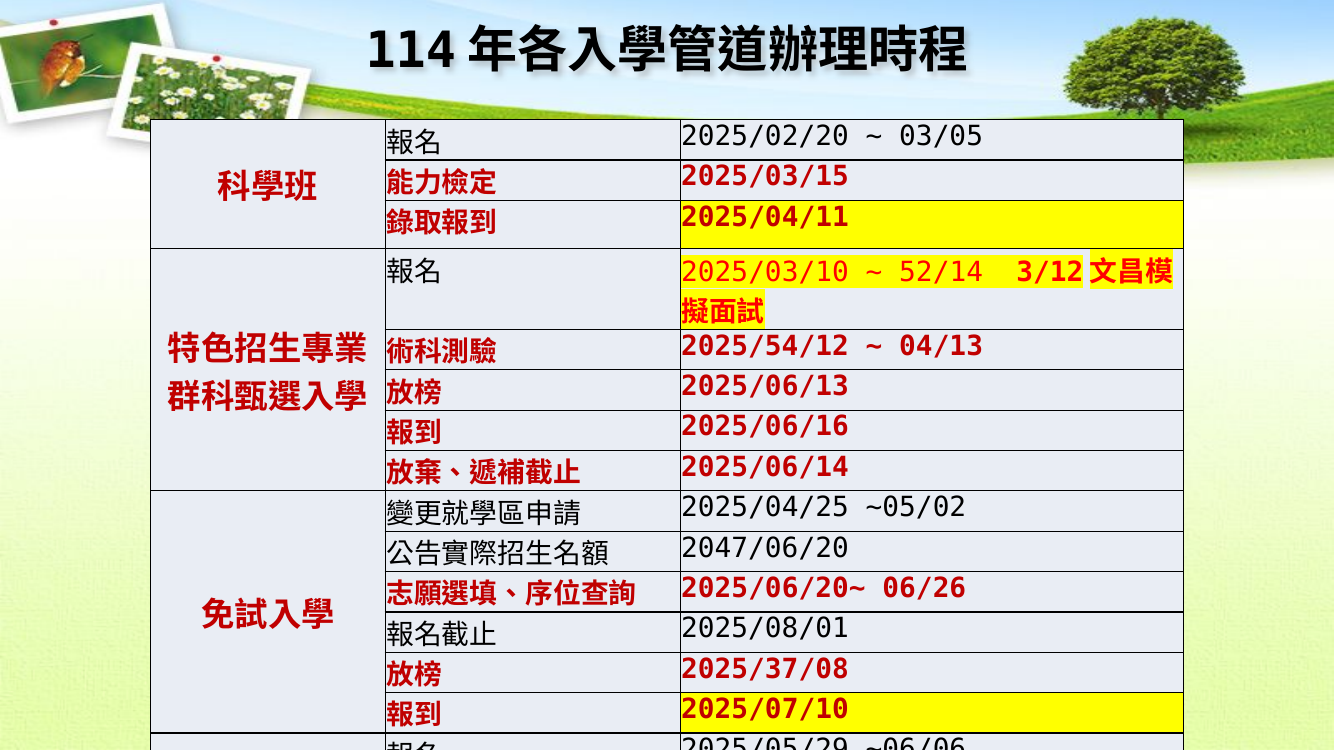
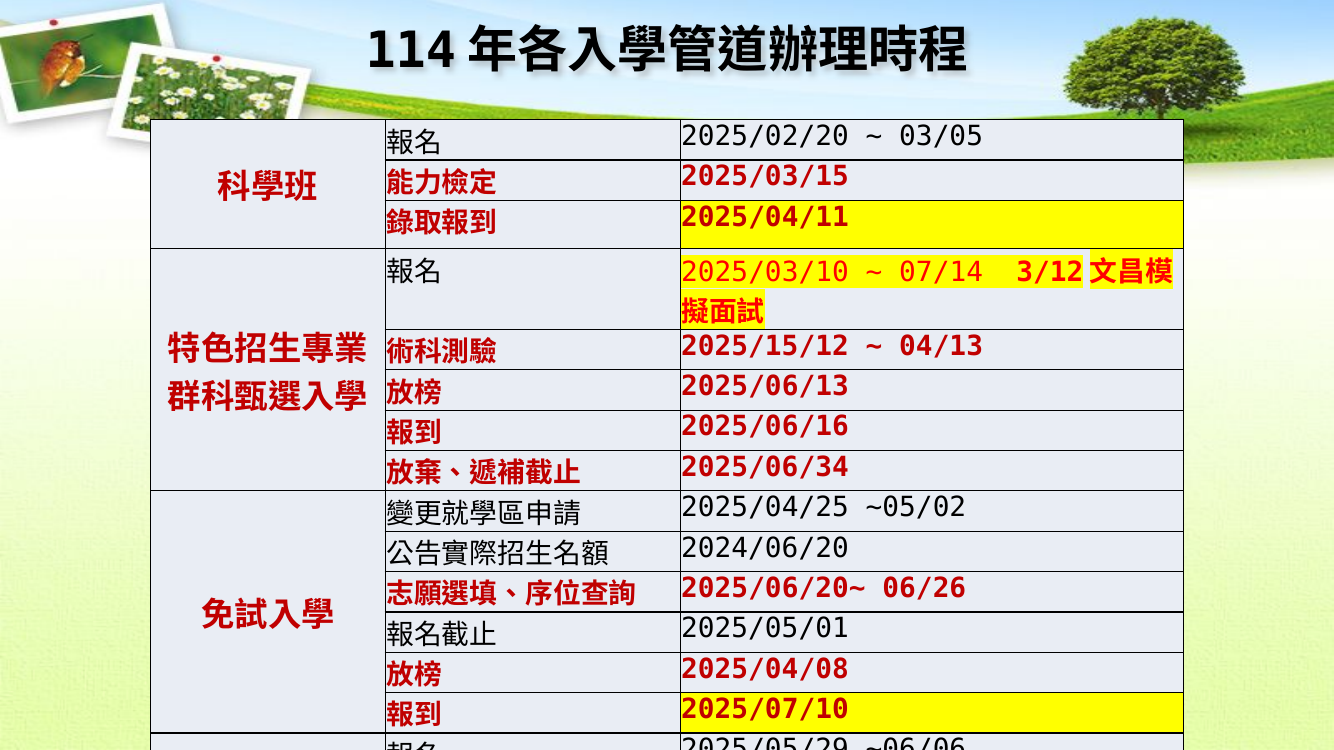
52/14: 52/14 -> 07/14
2025/54/12: 2025/54/12 -> 2025/15/12
2025/06/14: 2025/06/14 -> 2025/06/34
2047/06/20: 2047/06/20 -> 2024/06/20
2025/08/01: 2025/08/01 -> 2025/05/01
2025/37/08: 2025/37/08 -> 2025/04/08
